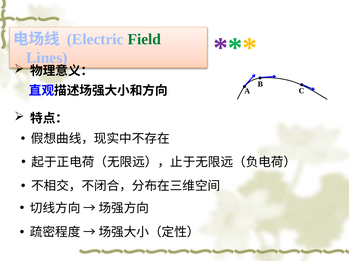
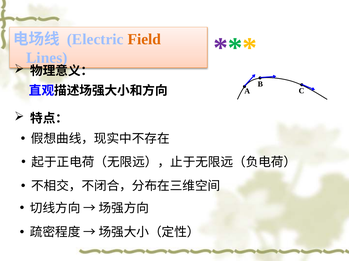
Field colour: green -> orange
